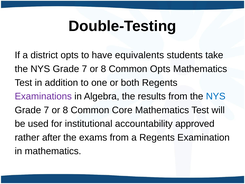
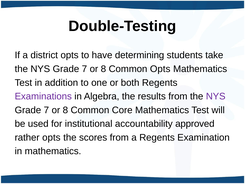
equivalents: equivalents -> determining
NYS at (216, 96) colour: blue -> purple
rather after: after -> opts
exams: exams -> scores
